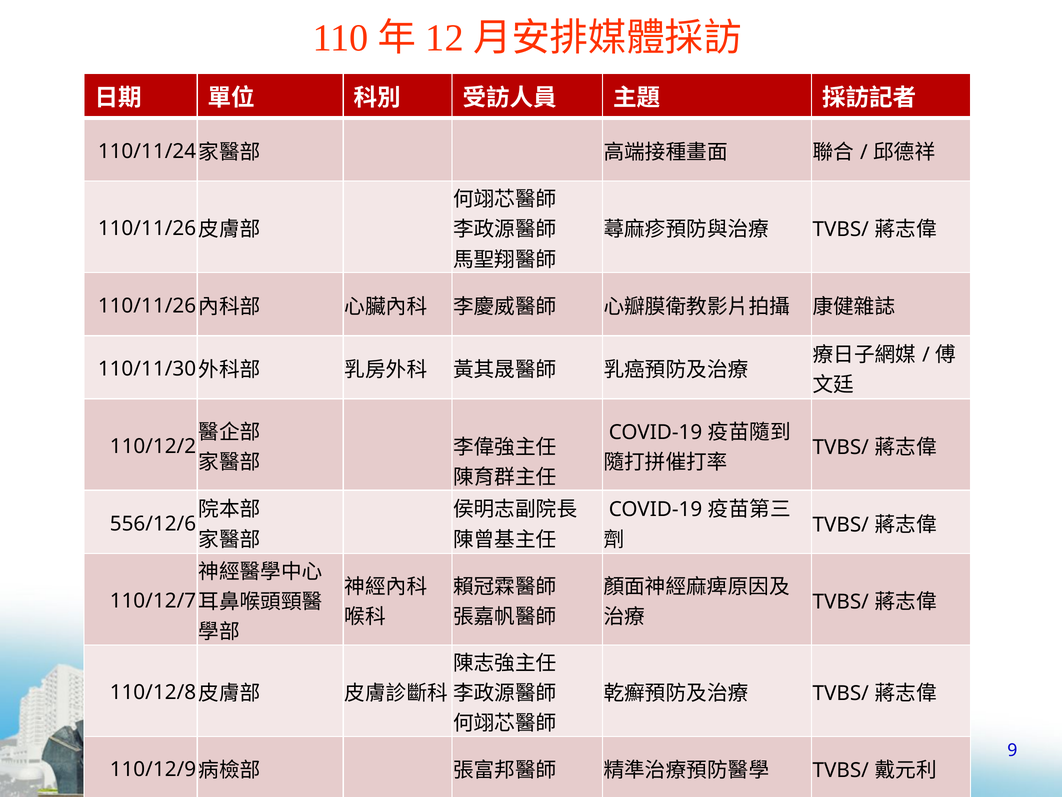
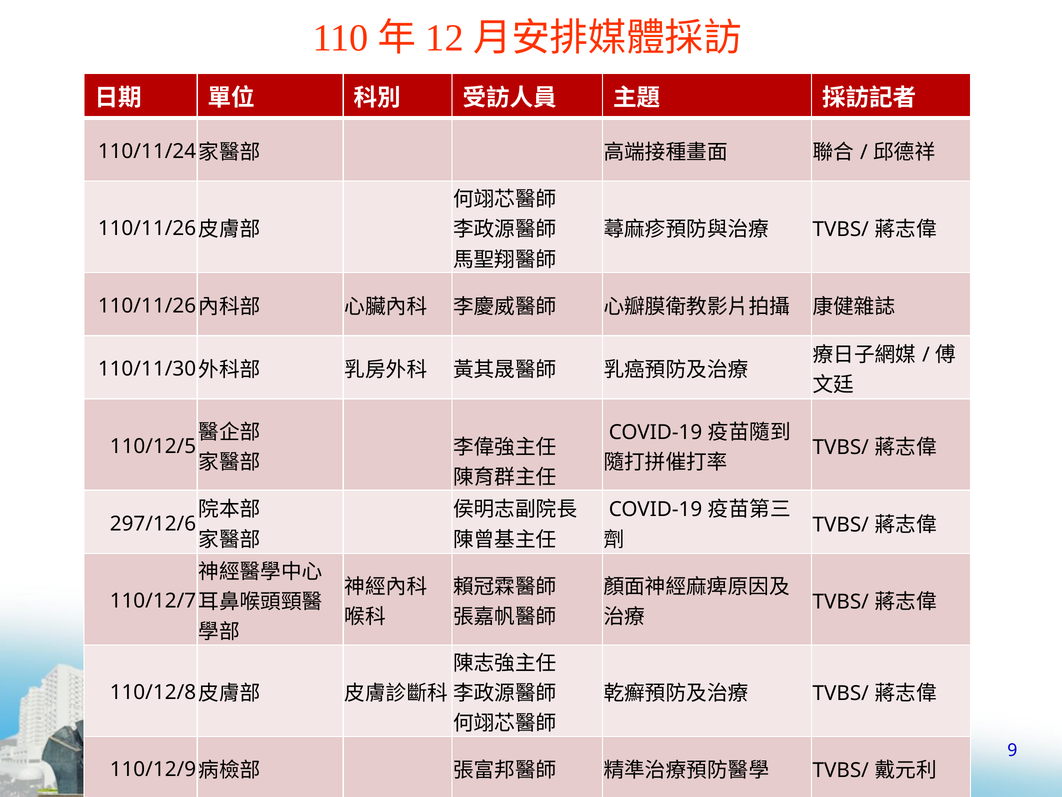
110/12/2: 110/12/2 -> 110/12/5
556/12/6: 556/12/6 -> 297/12/6
